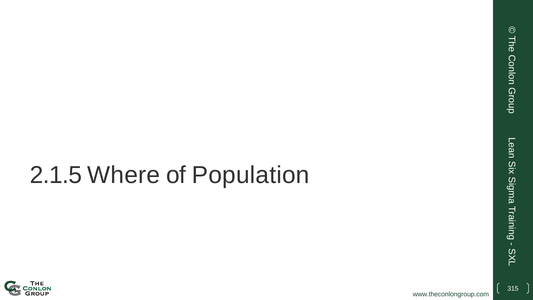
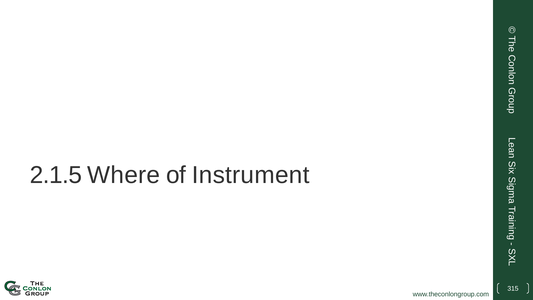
Population: Population -> Instrument
